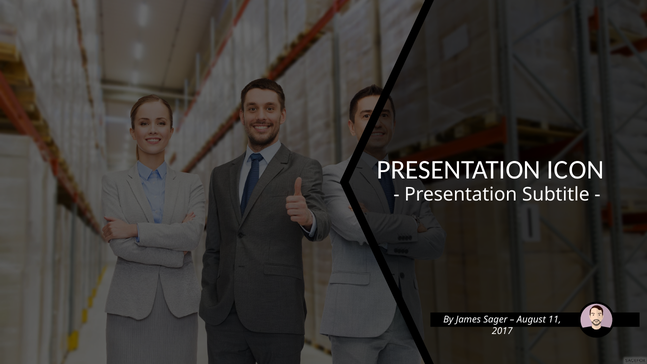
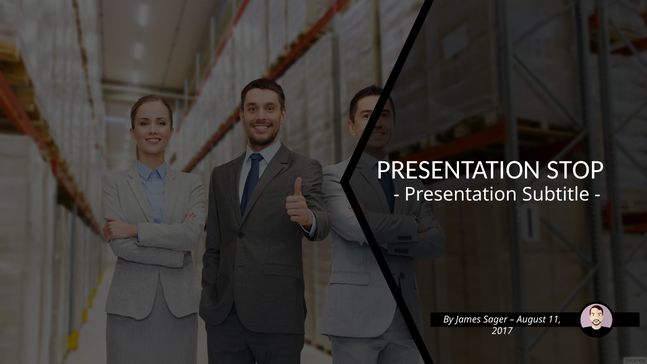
ICON: ICON -> STOP
